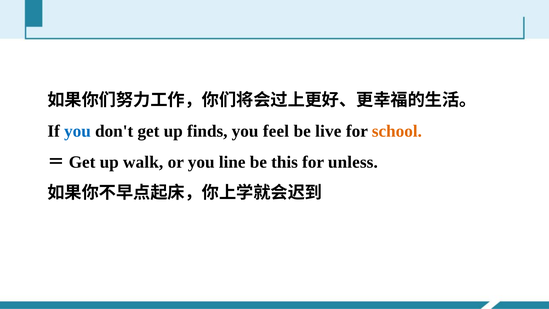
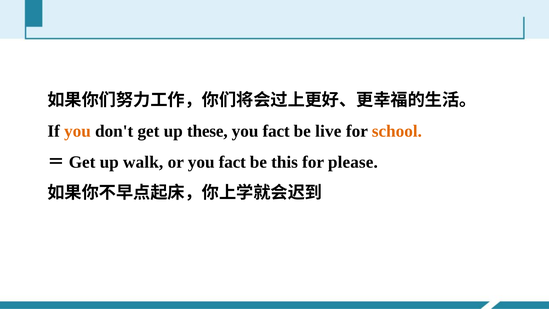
you at (77, 131) colour: blue -> orange
finds: finds -> these
feel at (276, 131): feel -> fact
or you line: line -> fact
unless: unless -> please
